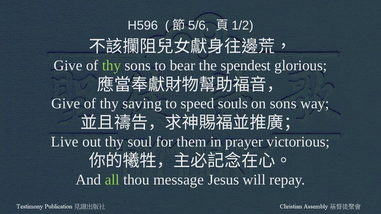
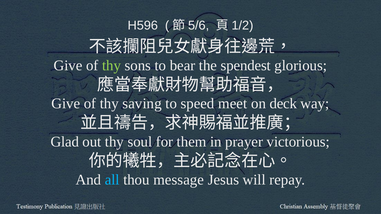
souls: souls -> meet
on sons: sons -> deck
Live: Live -> Glad
all colour: light green -> light blue
